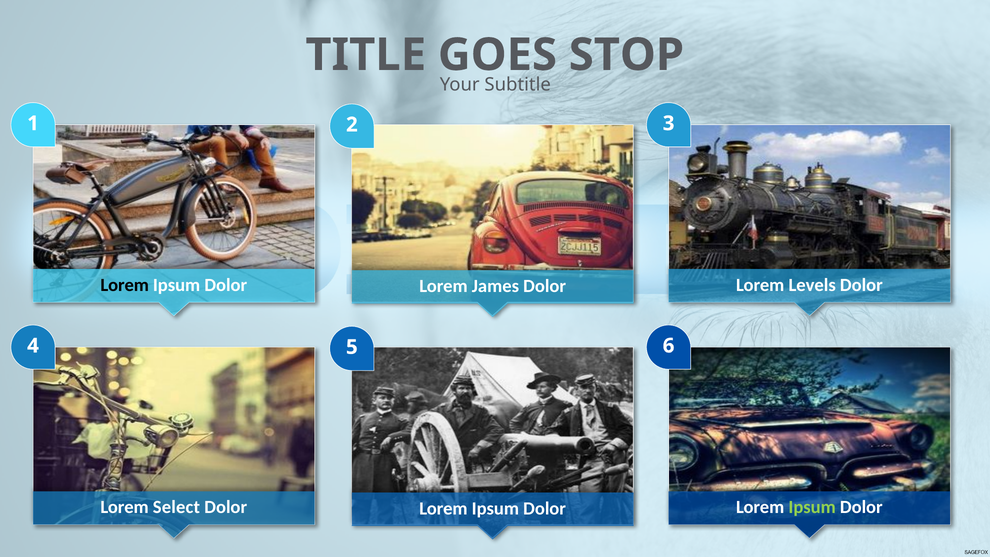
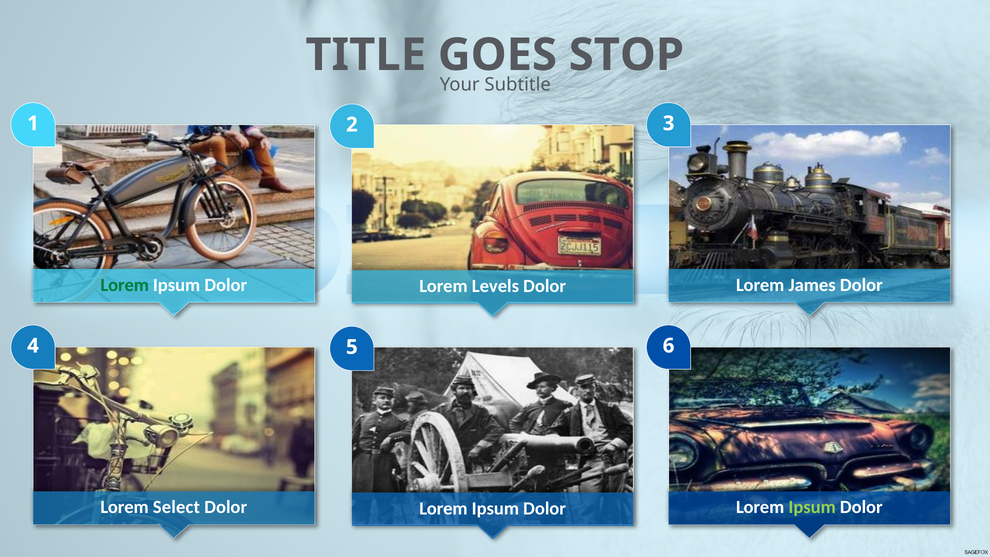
Lorem at (125, 285) colour: black -> green
Levels: Levels -> James
James: James -> Levels
